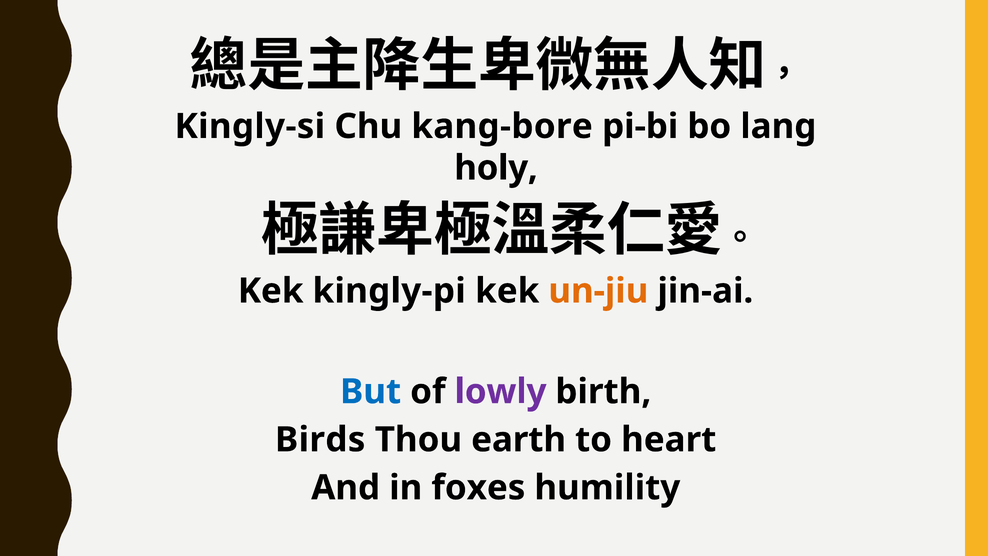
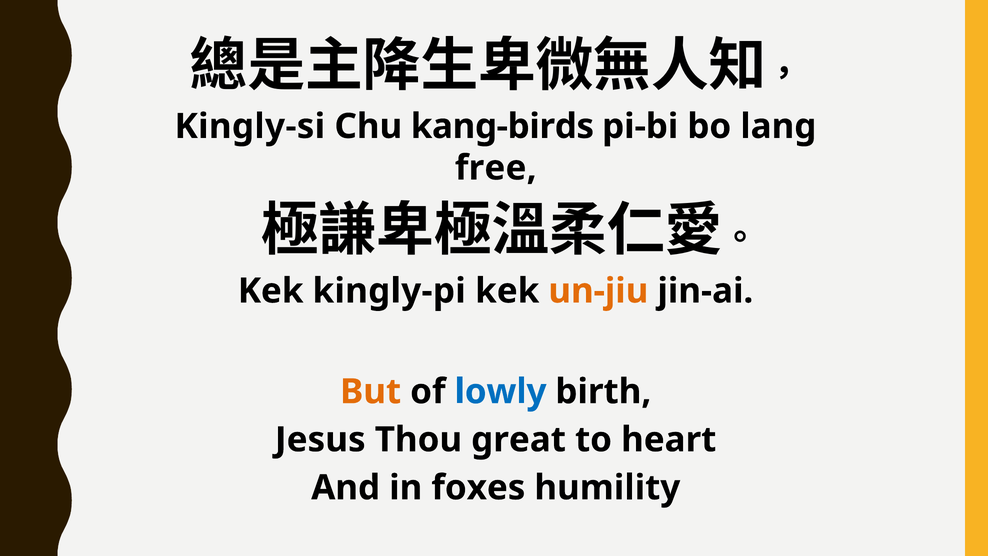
kang-bore: kang-bore -> kang-birds
holy: holy -> free
But colour: blue -> orange
lowly colour: purple -> blue
Birds: Birds -> Jesus
earth: earth -> great
